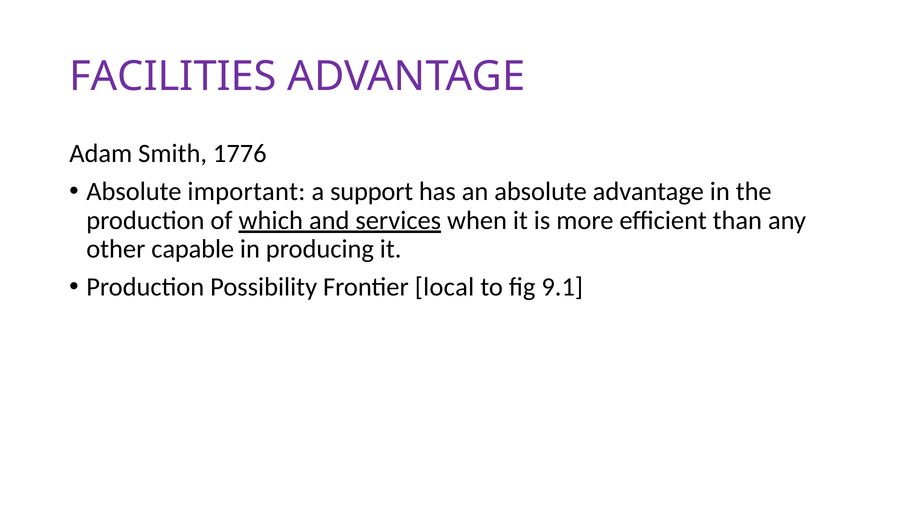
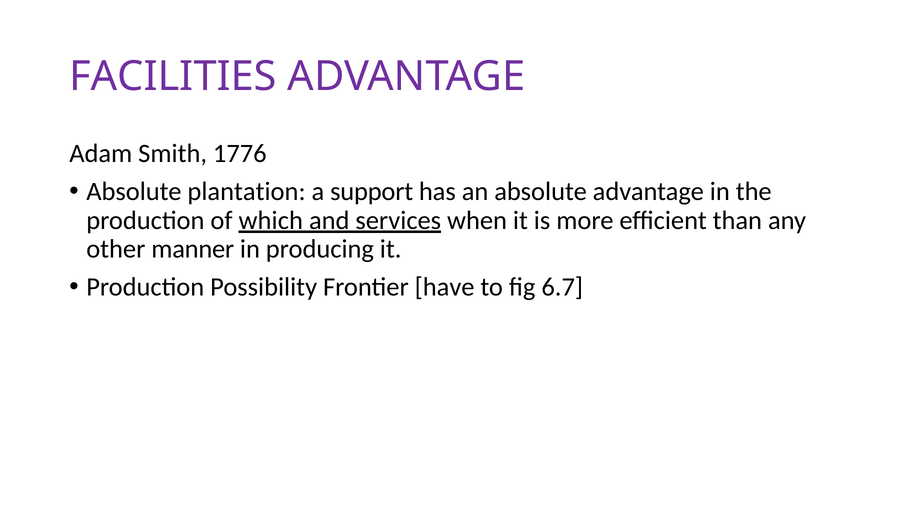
important: important -> plantation
capable: capable -> manner
local: local -> have
9.1: 9.1 -> 6.7
